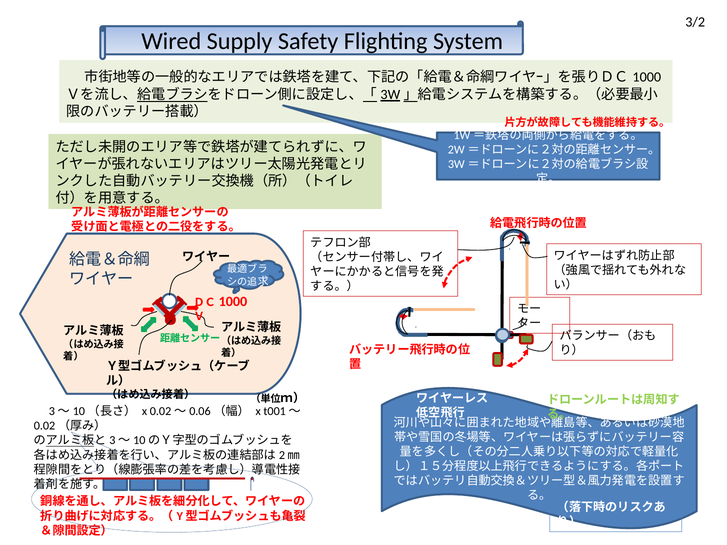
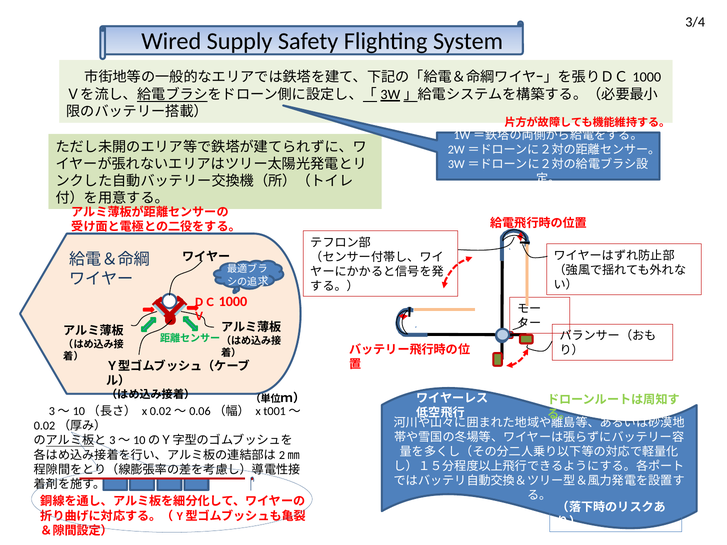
3/2: 3/2 -> 3/4
